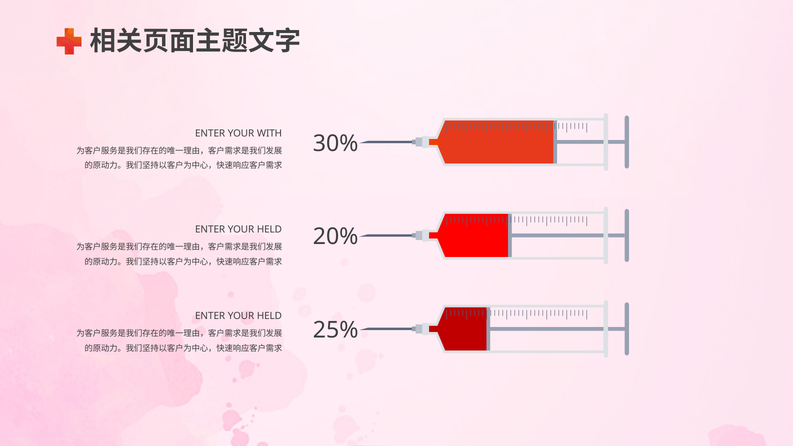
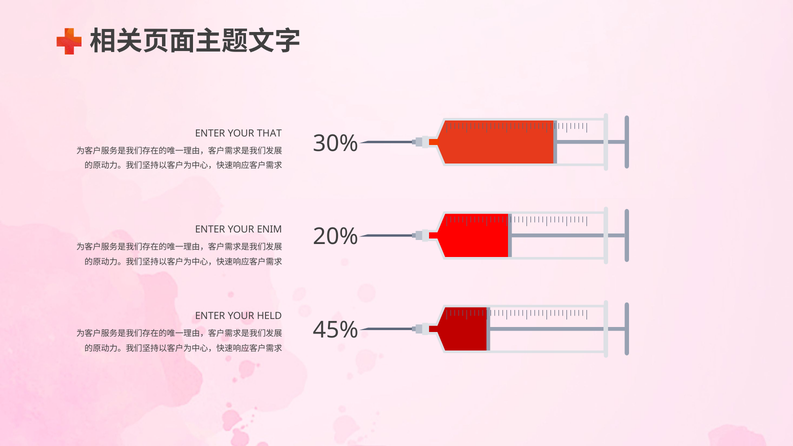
WITH: WITH -> THAT
HELD at (269, 230): HELD -> ENIM
25%: 25% -> 45%
